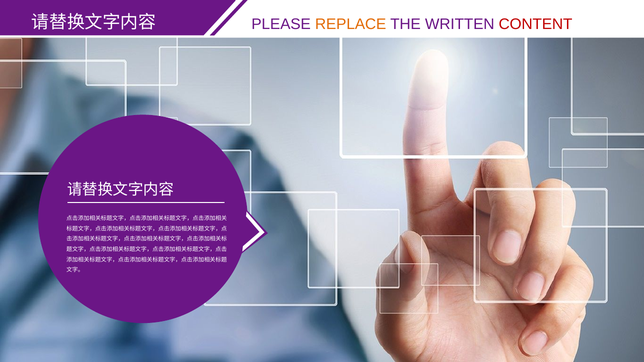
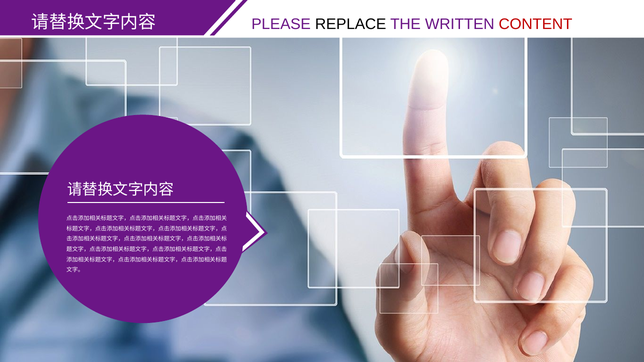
REPLACE colour: orange -> black
